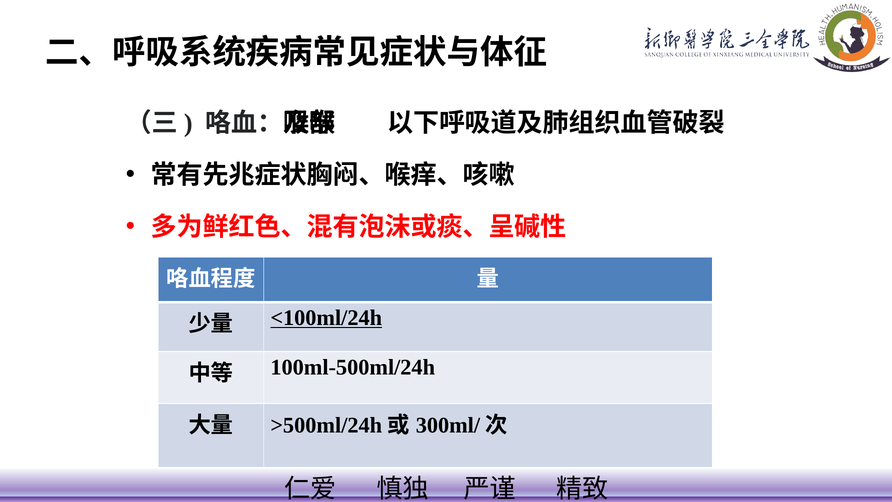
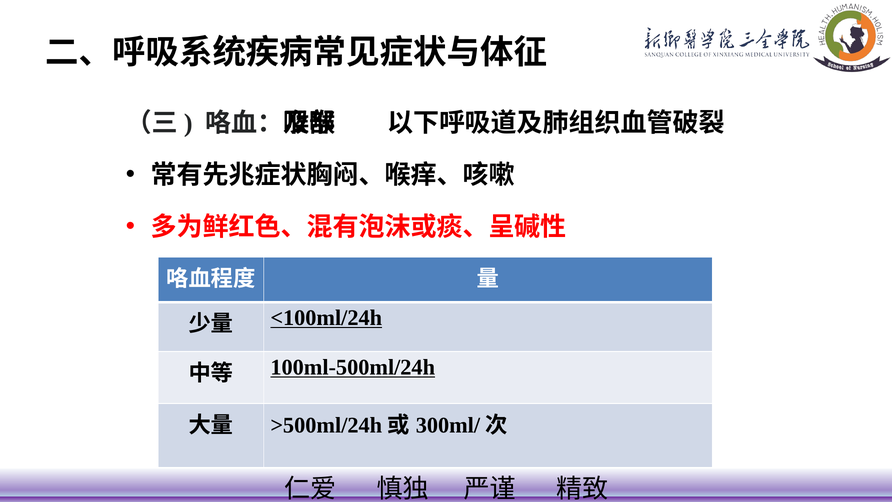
100ml-500ml/24h underline: none -> present
